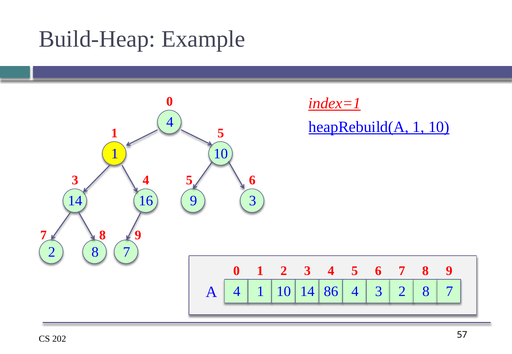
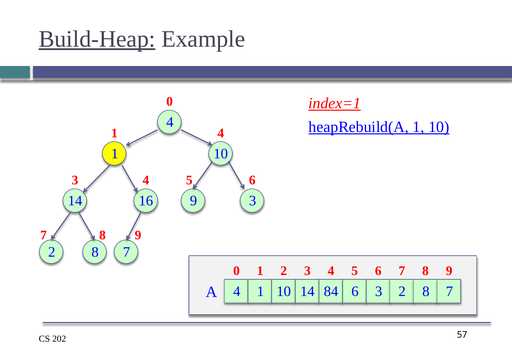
Build-Heap underline: none -> present
1 5: 5 -> 4
86: 86 -> 84
4 4: 4 -> 6
